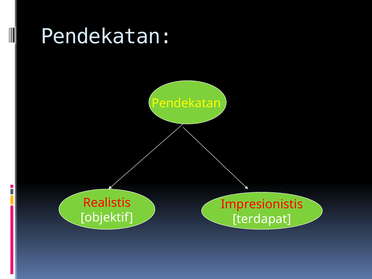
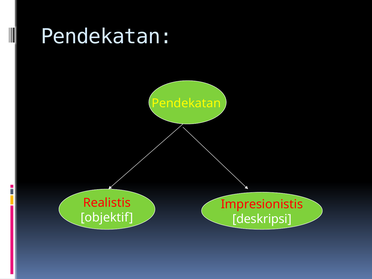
terdapat: terdapat -> deskripsi
